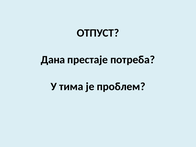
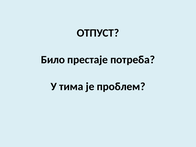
Дана: Дана -> Било
